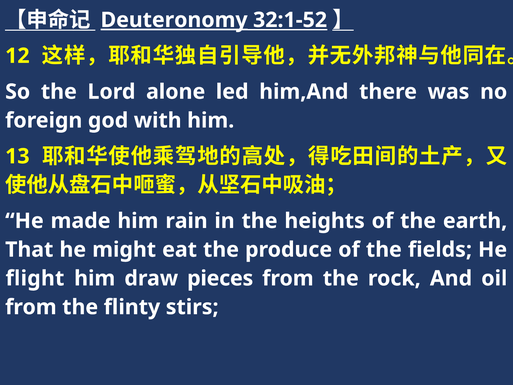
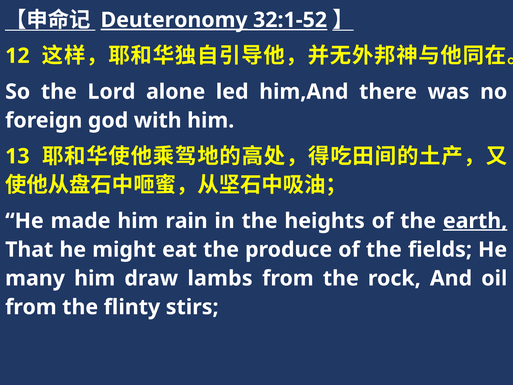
earth underline: none -> present
flight: flight -> many
pieces: pieces -> lambs
